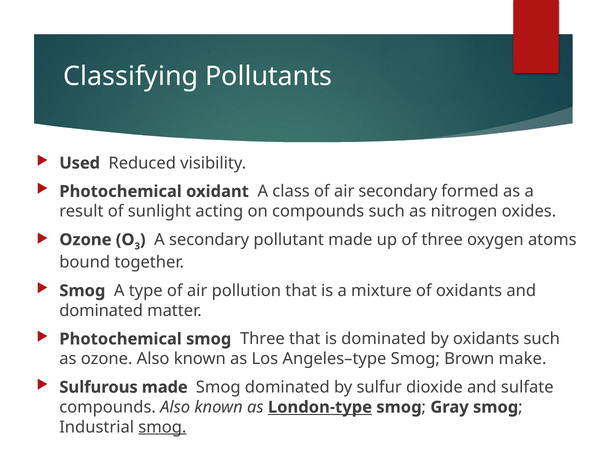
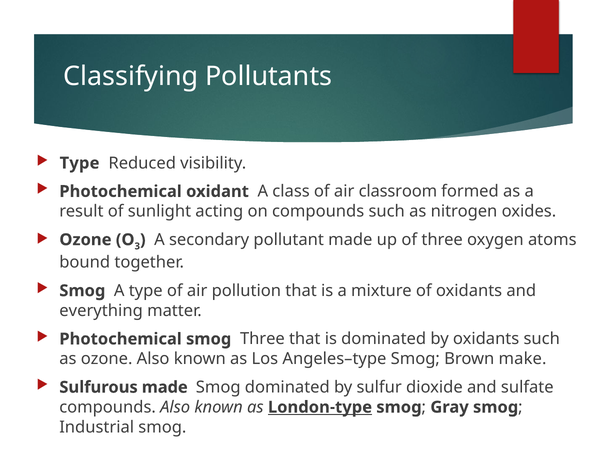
Used at (80, 163): Used -> Type
air secondary: secondary -> classroom
dominated at (101, 310): dominated -> everything
smog at (162, 427) underline: present -> none
